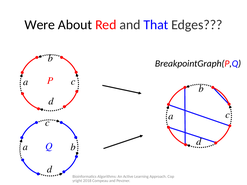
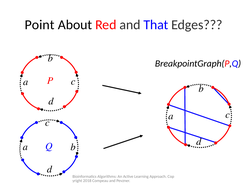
Were: Were -> Point
